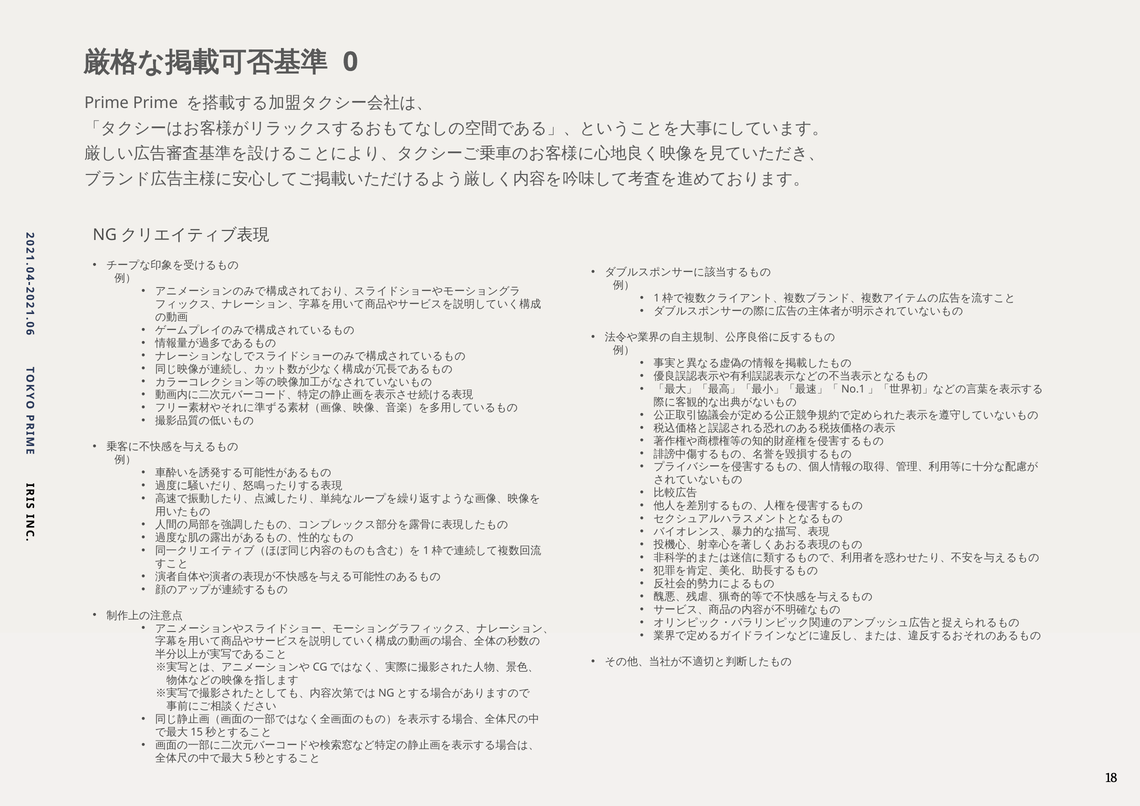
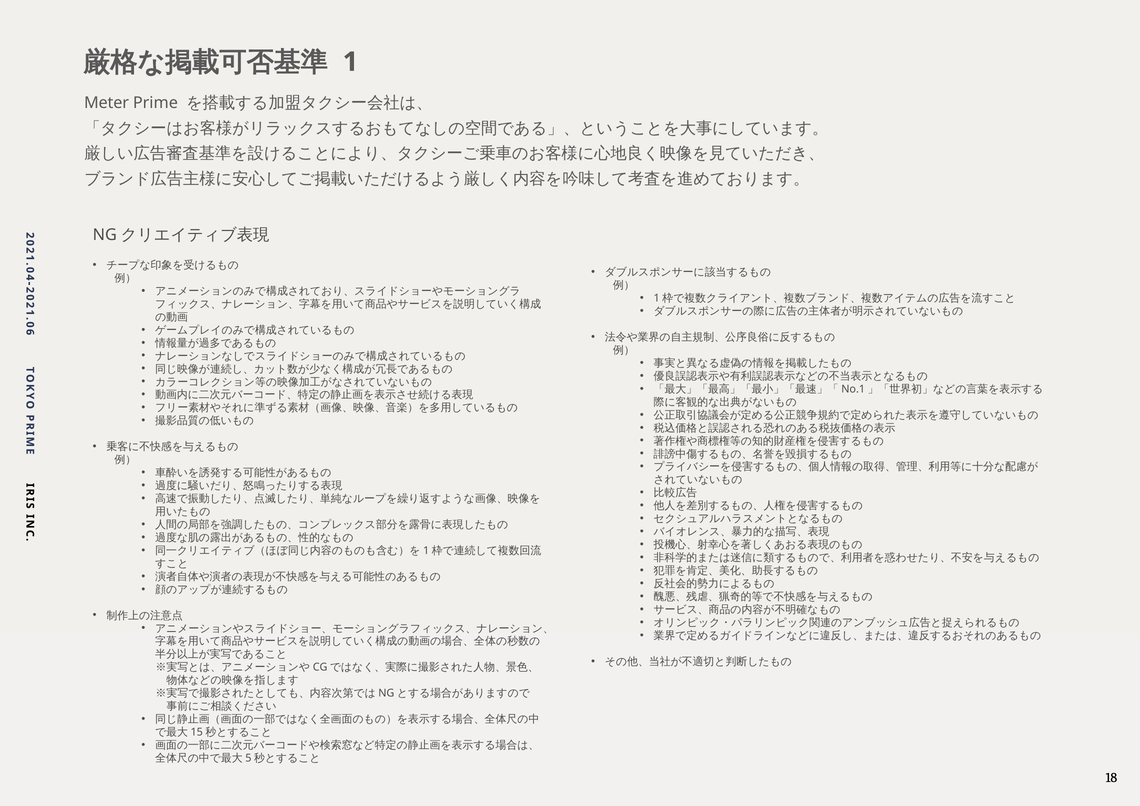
0 at (350, 62): 0 -> 1
Prime at (107, 103): Prime -> Meter
